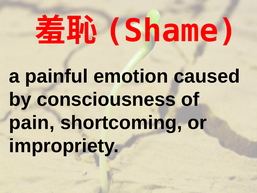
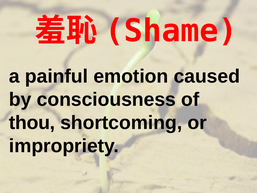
pain: pain -> thou
